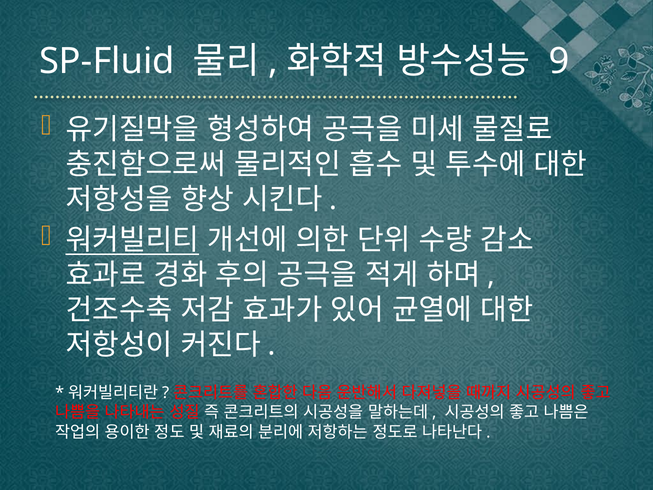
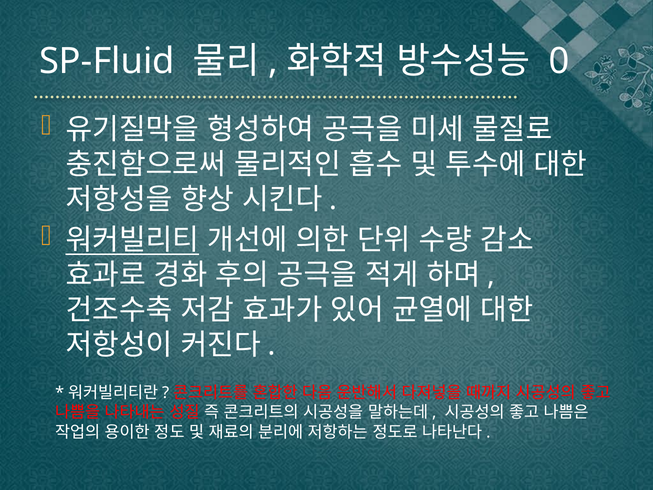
9: 9 -> 0
